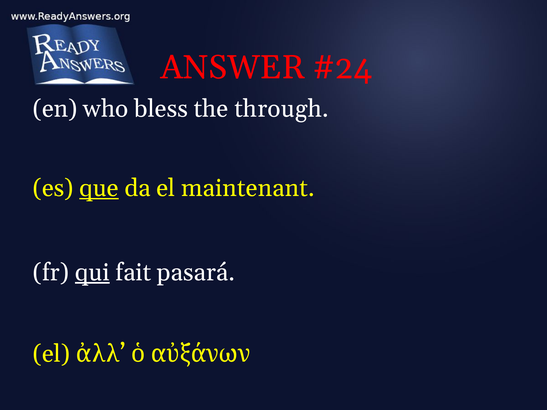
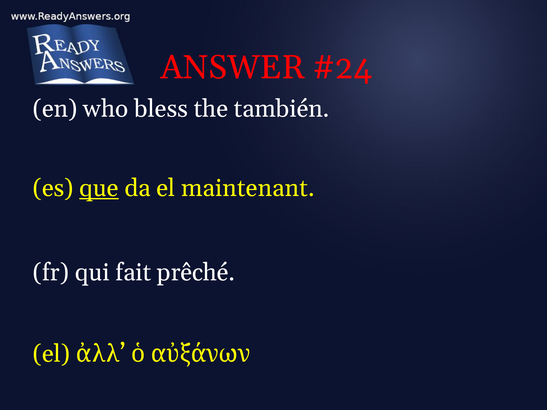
through: through -> también
qui underline: present -> none
pasará: pasará -> prêché
